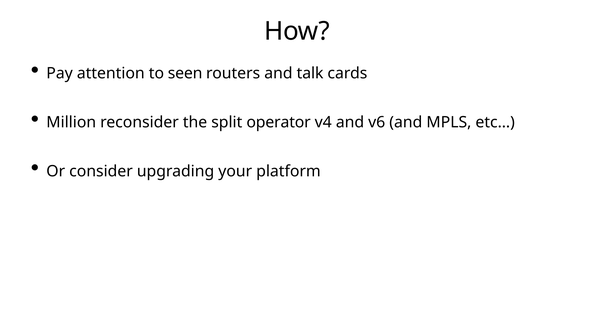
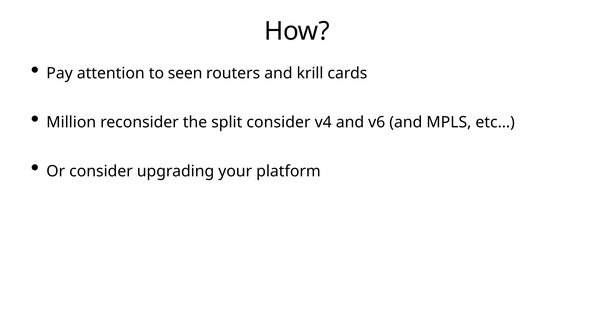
talk: talk -> krill
split operator: operator -> consider
